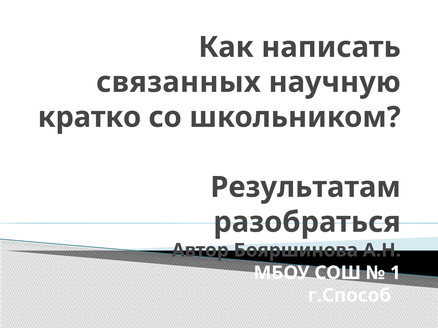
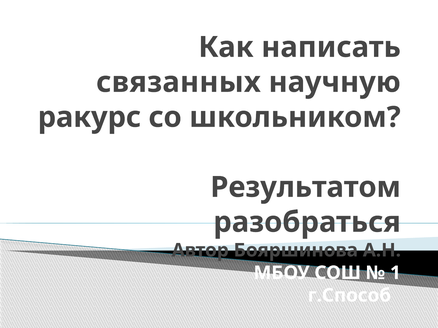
кратко: кратко -> ракурс
Результатам: Результатам -> Результатом
